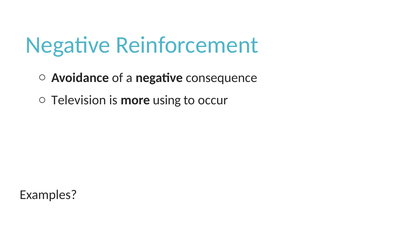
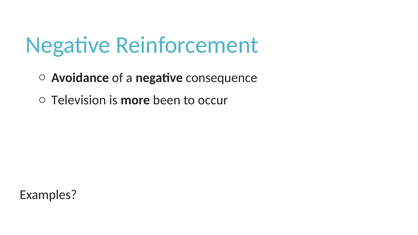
using: using -> been
